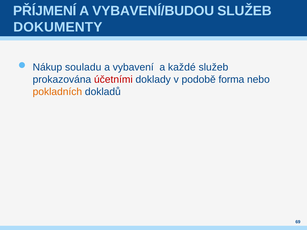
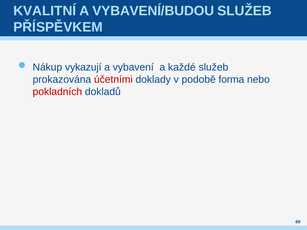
PŘÍJMENÍ: PŘÍJMENÍ -> KVALITNÍ
DOKUMENTY: DOKUMENTY -> PŘÍSPĚVKEM
souladu: souladu -> vykazují
pokladních colour: orange -> red
